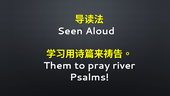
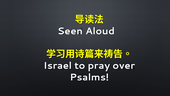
Them: Them -> Israel
river: river -> over
